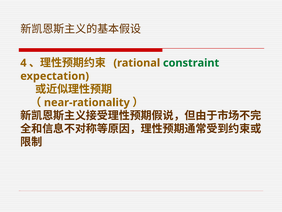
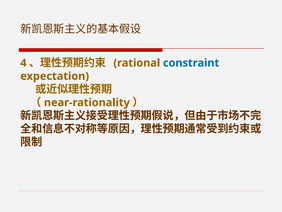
constraint colour: green -> blue
